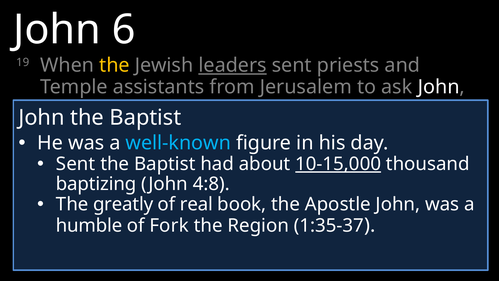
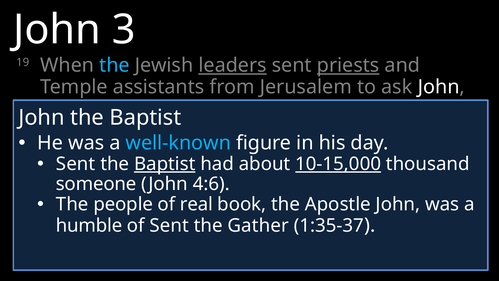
6: 6 -> 3
the at (114, 65) colour: yellow -> light blue
priests underline: none -> present
Baptist at (165, 164) underline: none -> present
baptizing: baptizing -> someone
4:8: 4:8 -> 4:6
greatly: greatly -> people
of Fork: Fork -> Sent
Region: Region -> Gather
